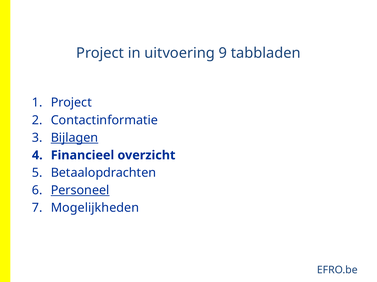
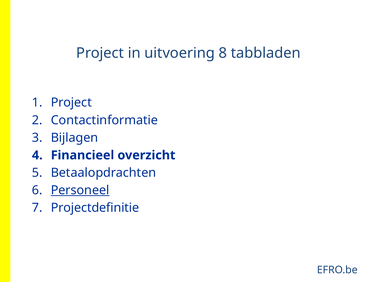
9: 9 -> 8
Bijlagen underline: present -> none
Mogelijkheden: Mogelijkheden -> Projectdefinitie
